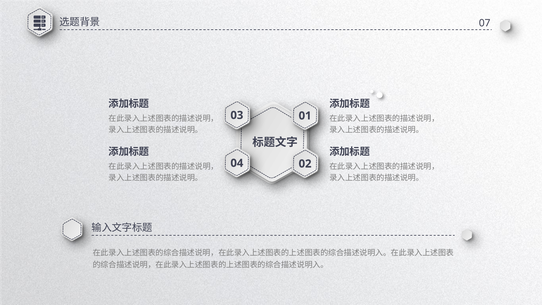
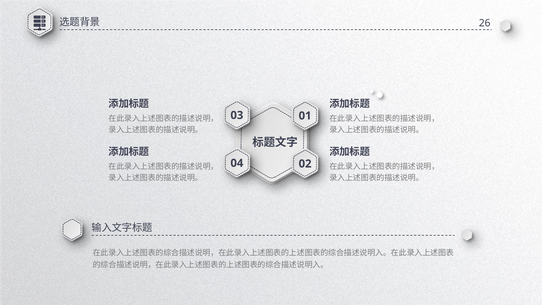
07: 07 -> 26
